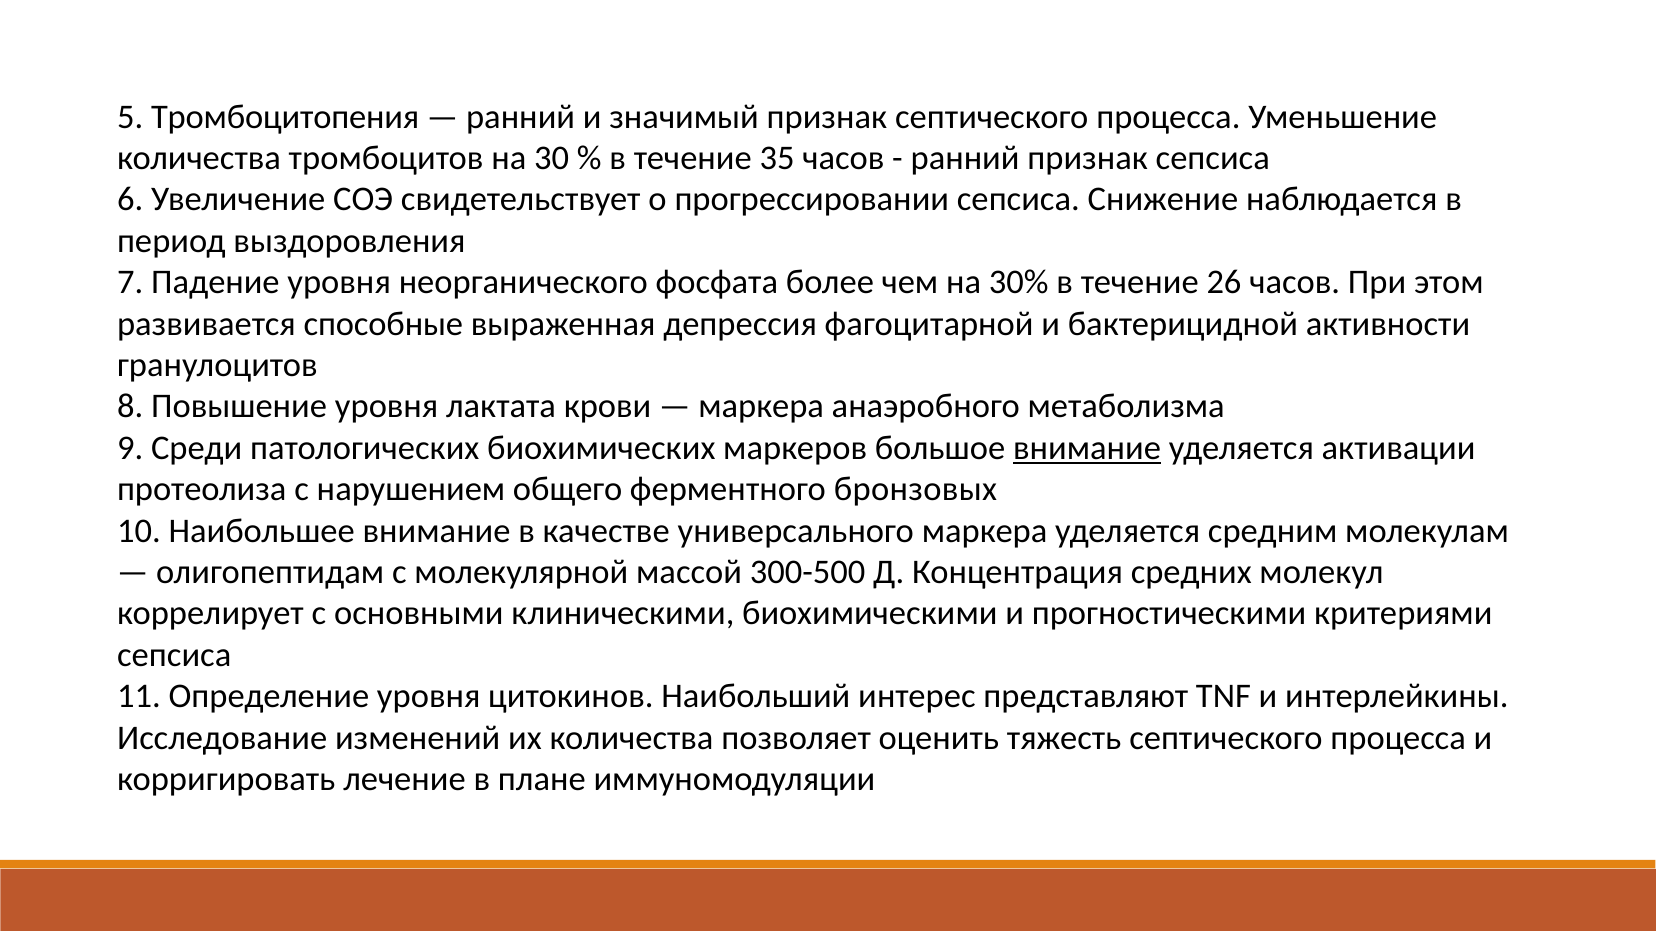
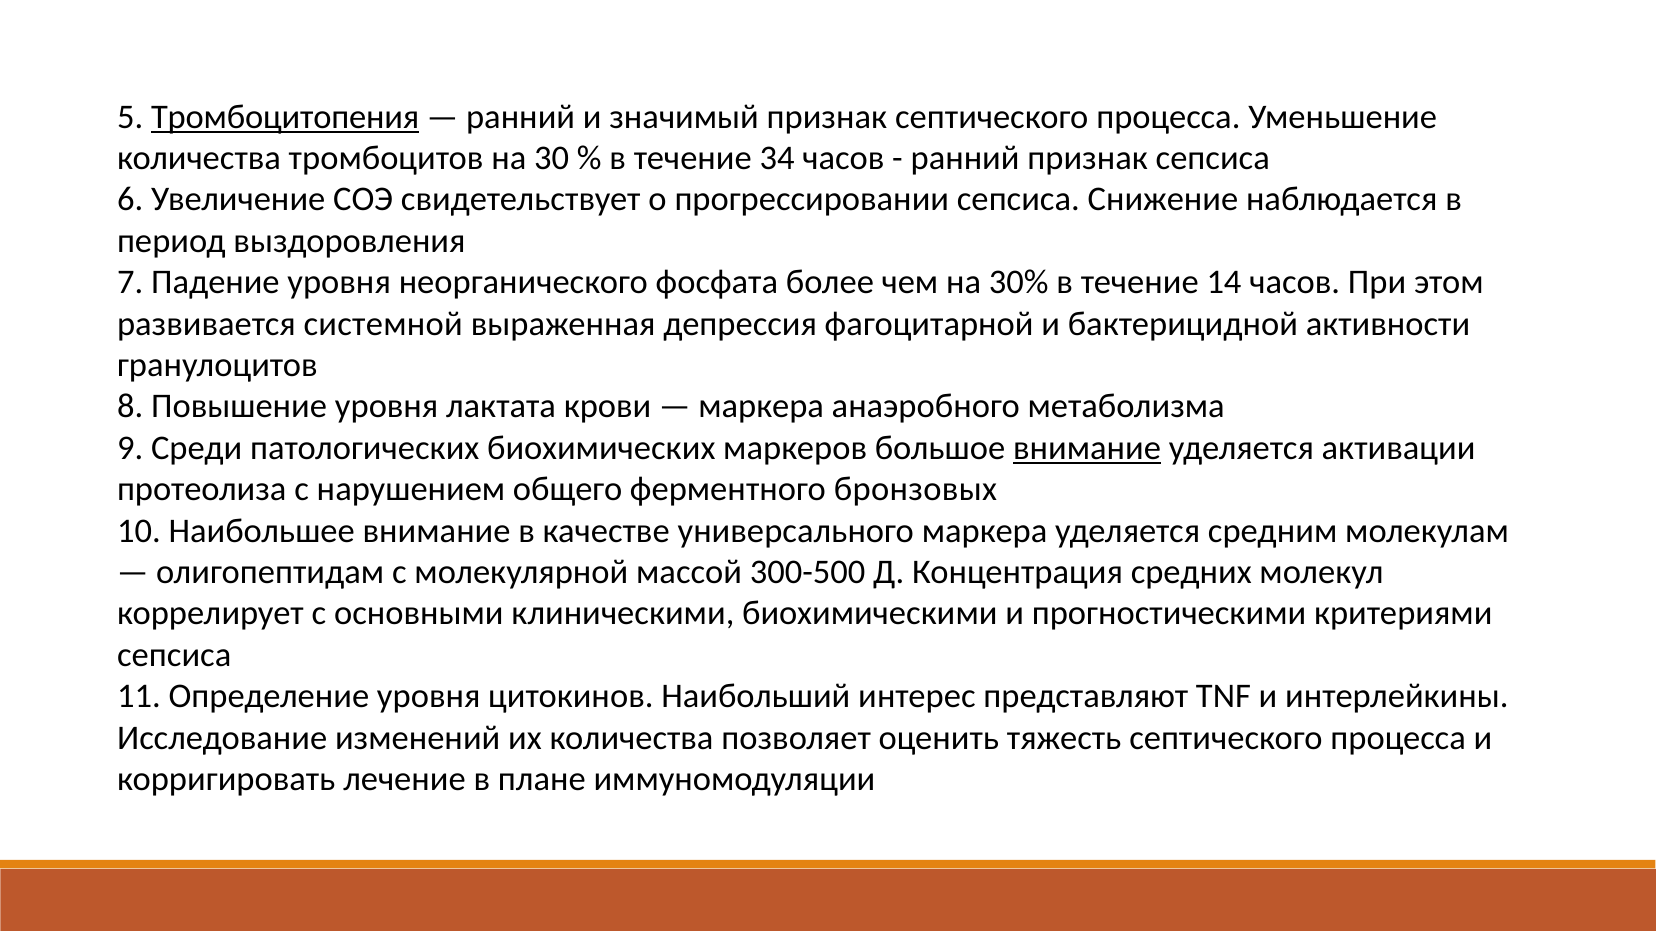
Тромбоцитопения underline: none -> present
35: 35 -> 34
26: 26 -> 14
способные: способные -> системной
